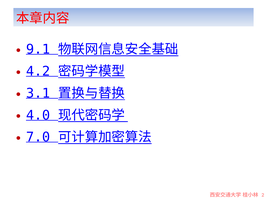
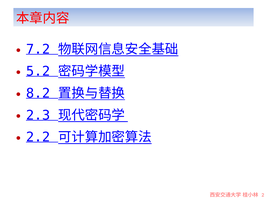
9.1: 9.1 -> 7.2
4.2: 4.2 -> 5.2
3.1: 3.1 -> 8.2
4.0: 4.0 -> 2.3
7.0: 7.0 -> 2.2
